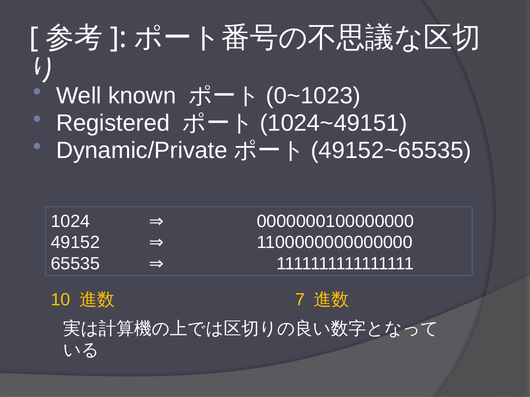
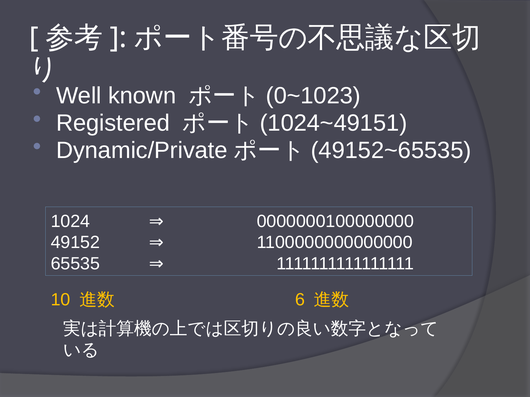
7: 7 -> 6
